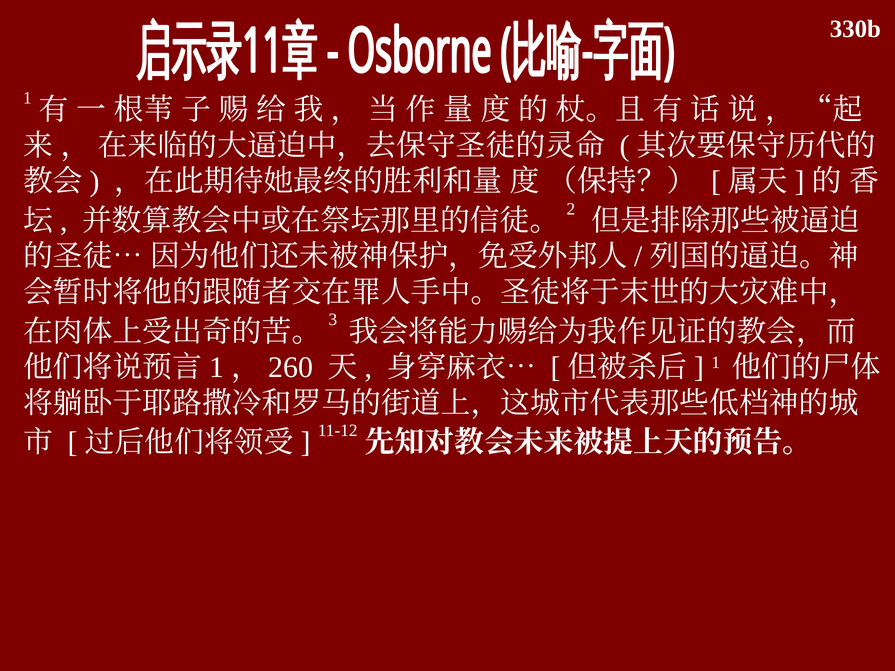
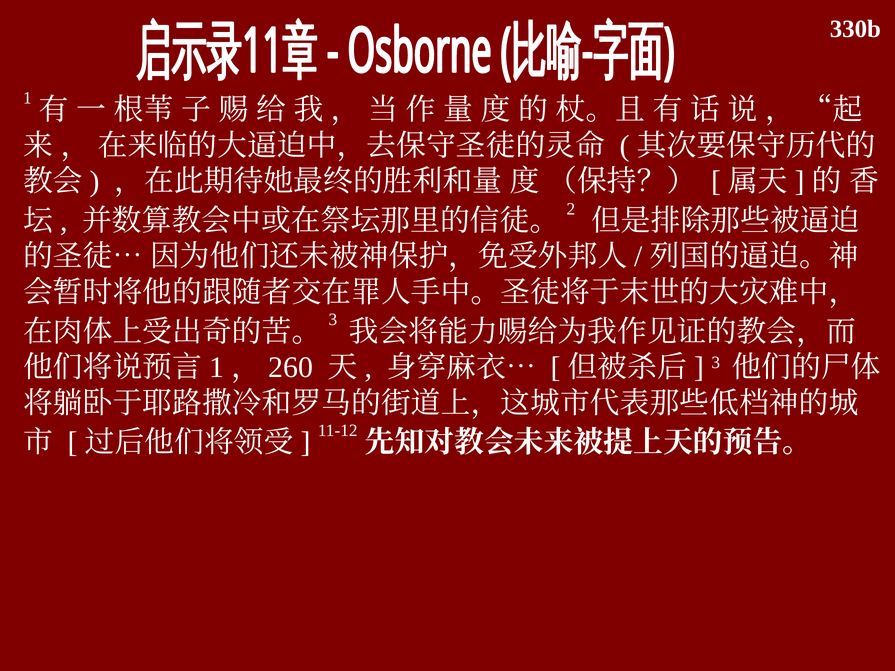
1 at (716, 363): 1 -> 3
